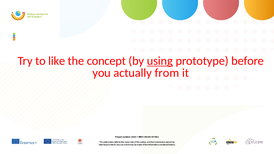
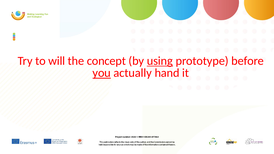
like: like -> will
you underline: none -> present
from: from -> hand
